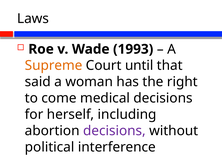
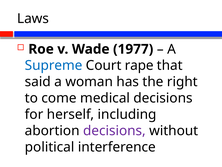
1993: 1993 -> 1977
Supreme colour: orange -> blue
until: until -> rape
